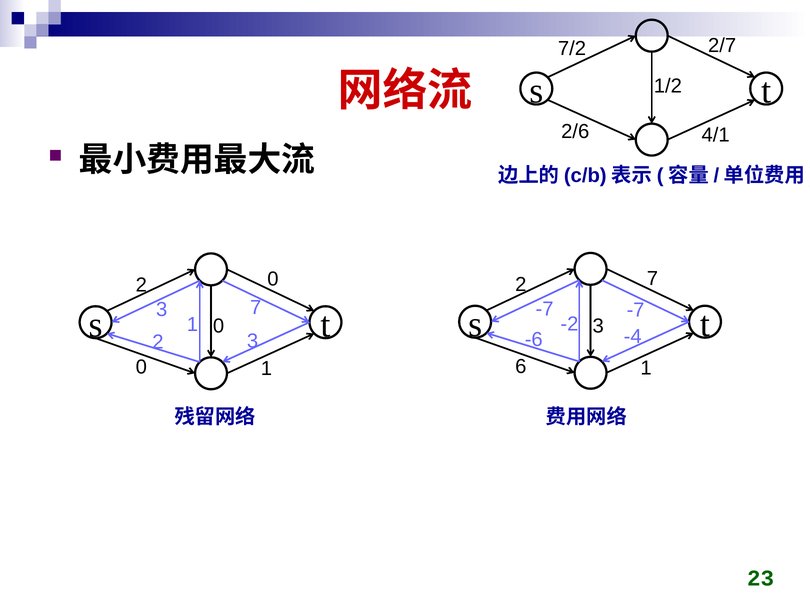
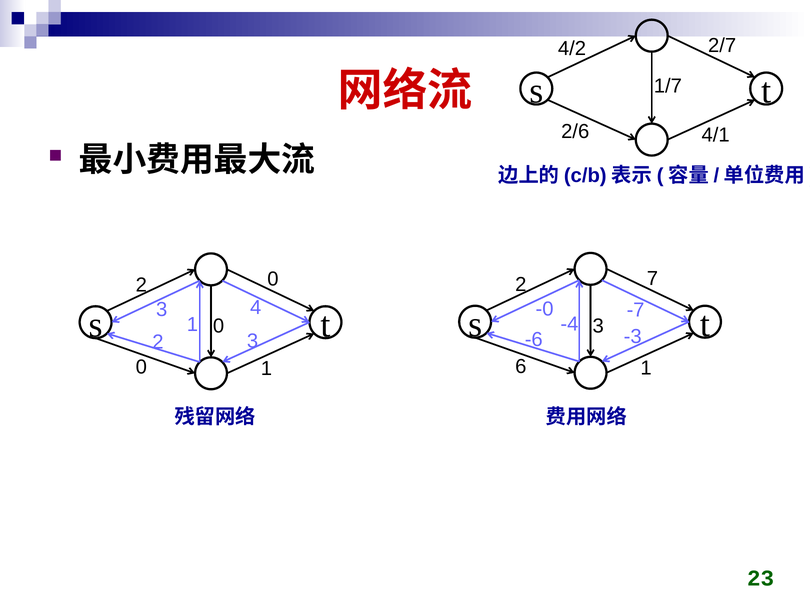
7/2: 7/2 -> 4/2
1/2: 1/2 -> 1/7
-7 at (545, 309): -7 -> -0
3 7: 7 -> 4
-2: -2 -> -4
-4: -4 -> -3
